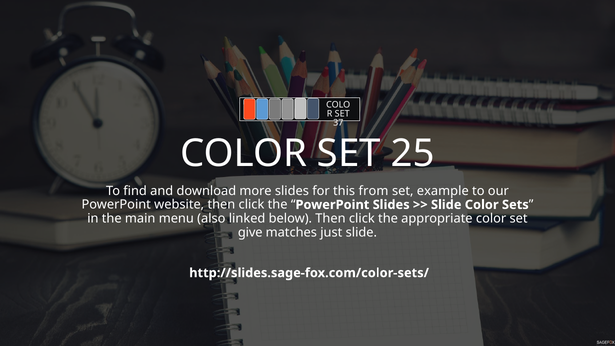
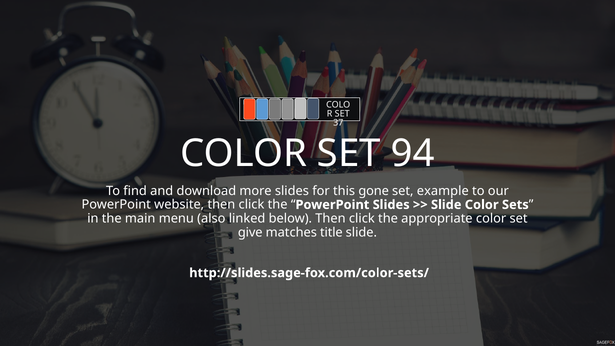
25: 25 -> 94
from: from -> gone
just: just -> title
